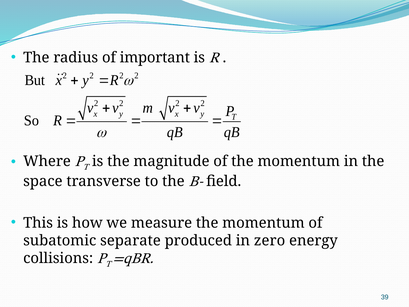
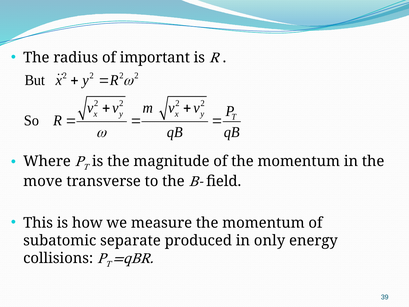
space: space -> move
zero: zero -> only
